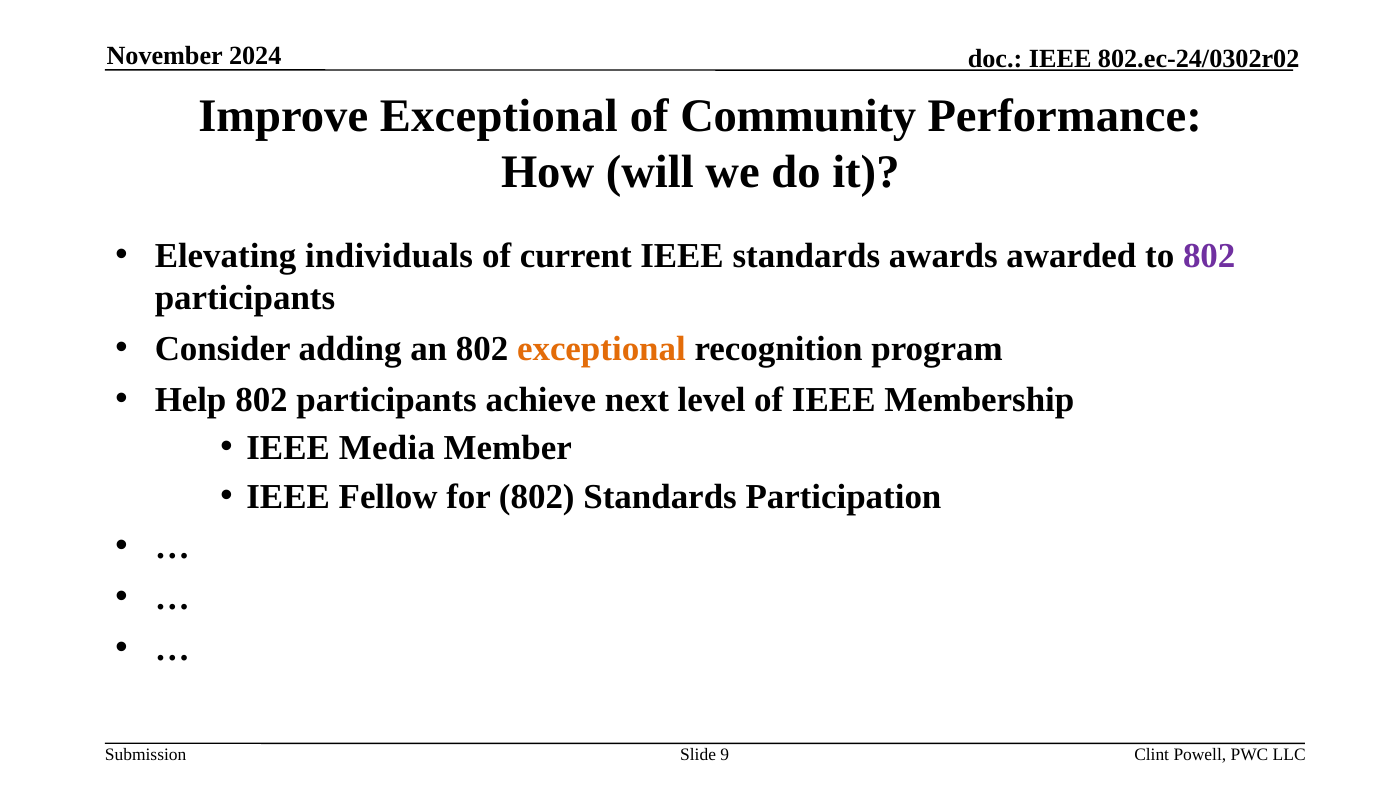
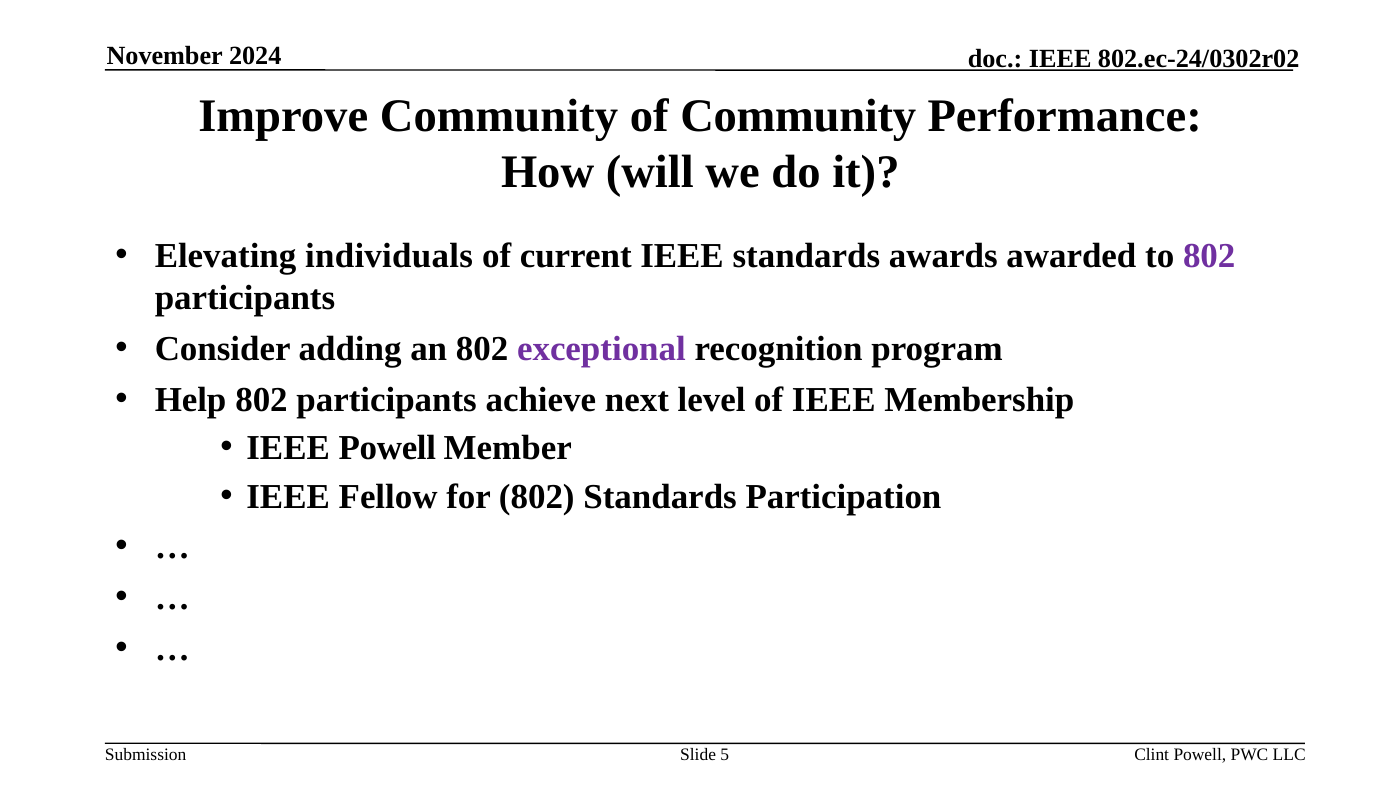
Improve Exceptional: Exceptional -> Community
exceptional at (601, 348) colour: orange -> purple
IEEE Media: Media -> Powell
9: 9 -> 5
